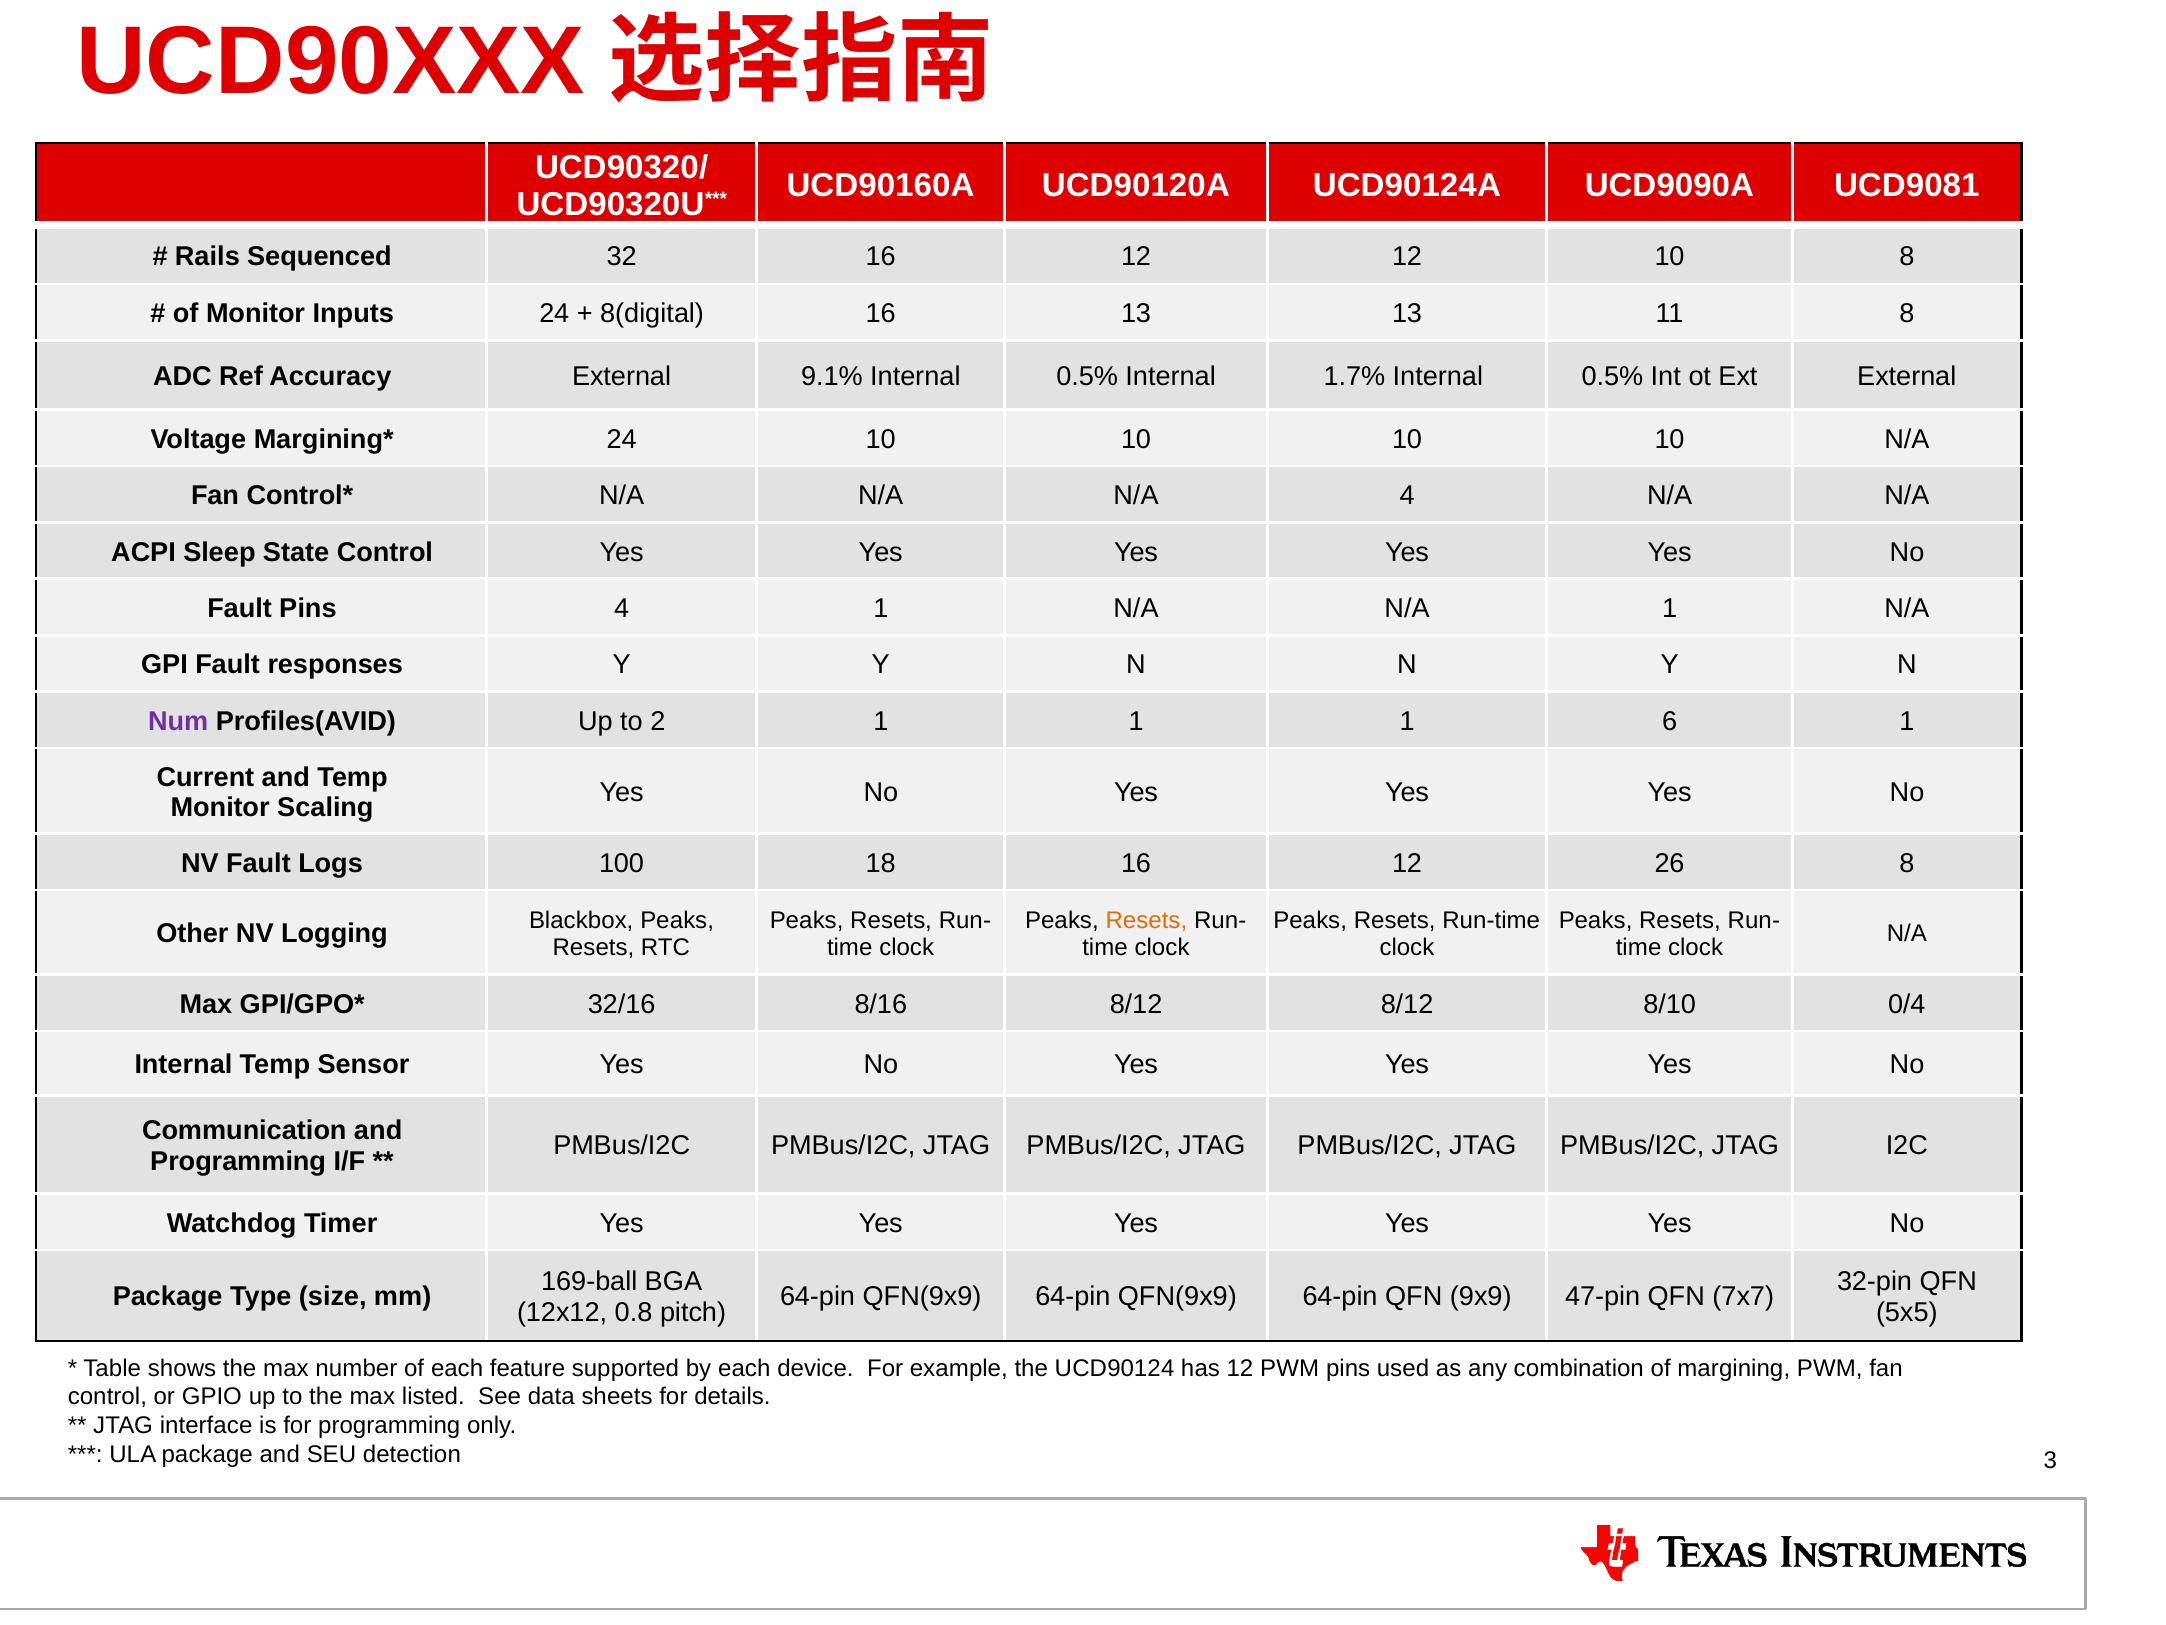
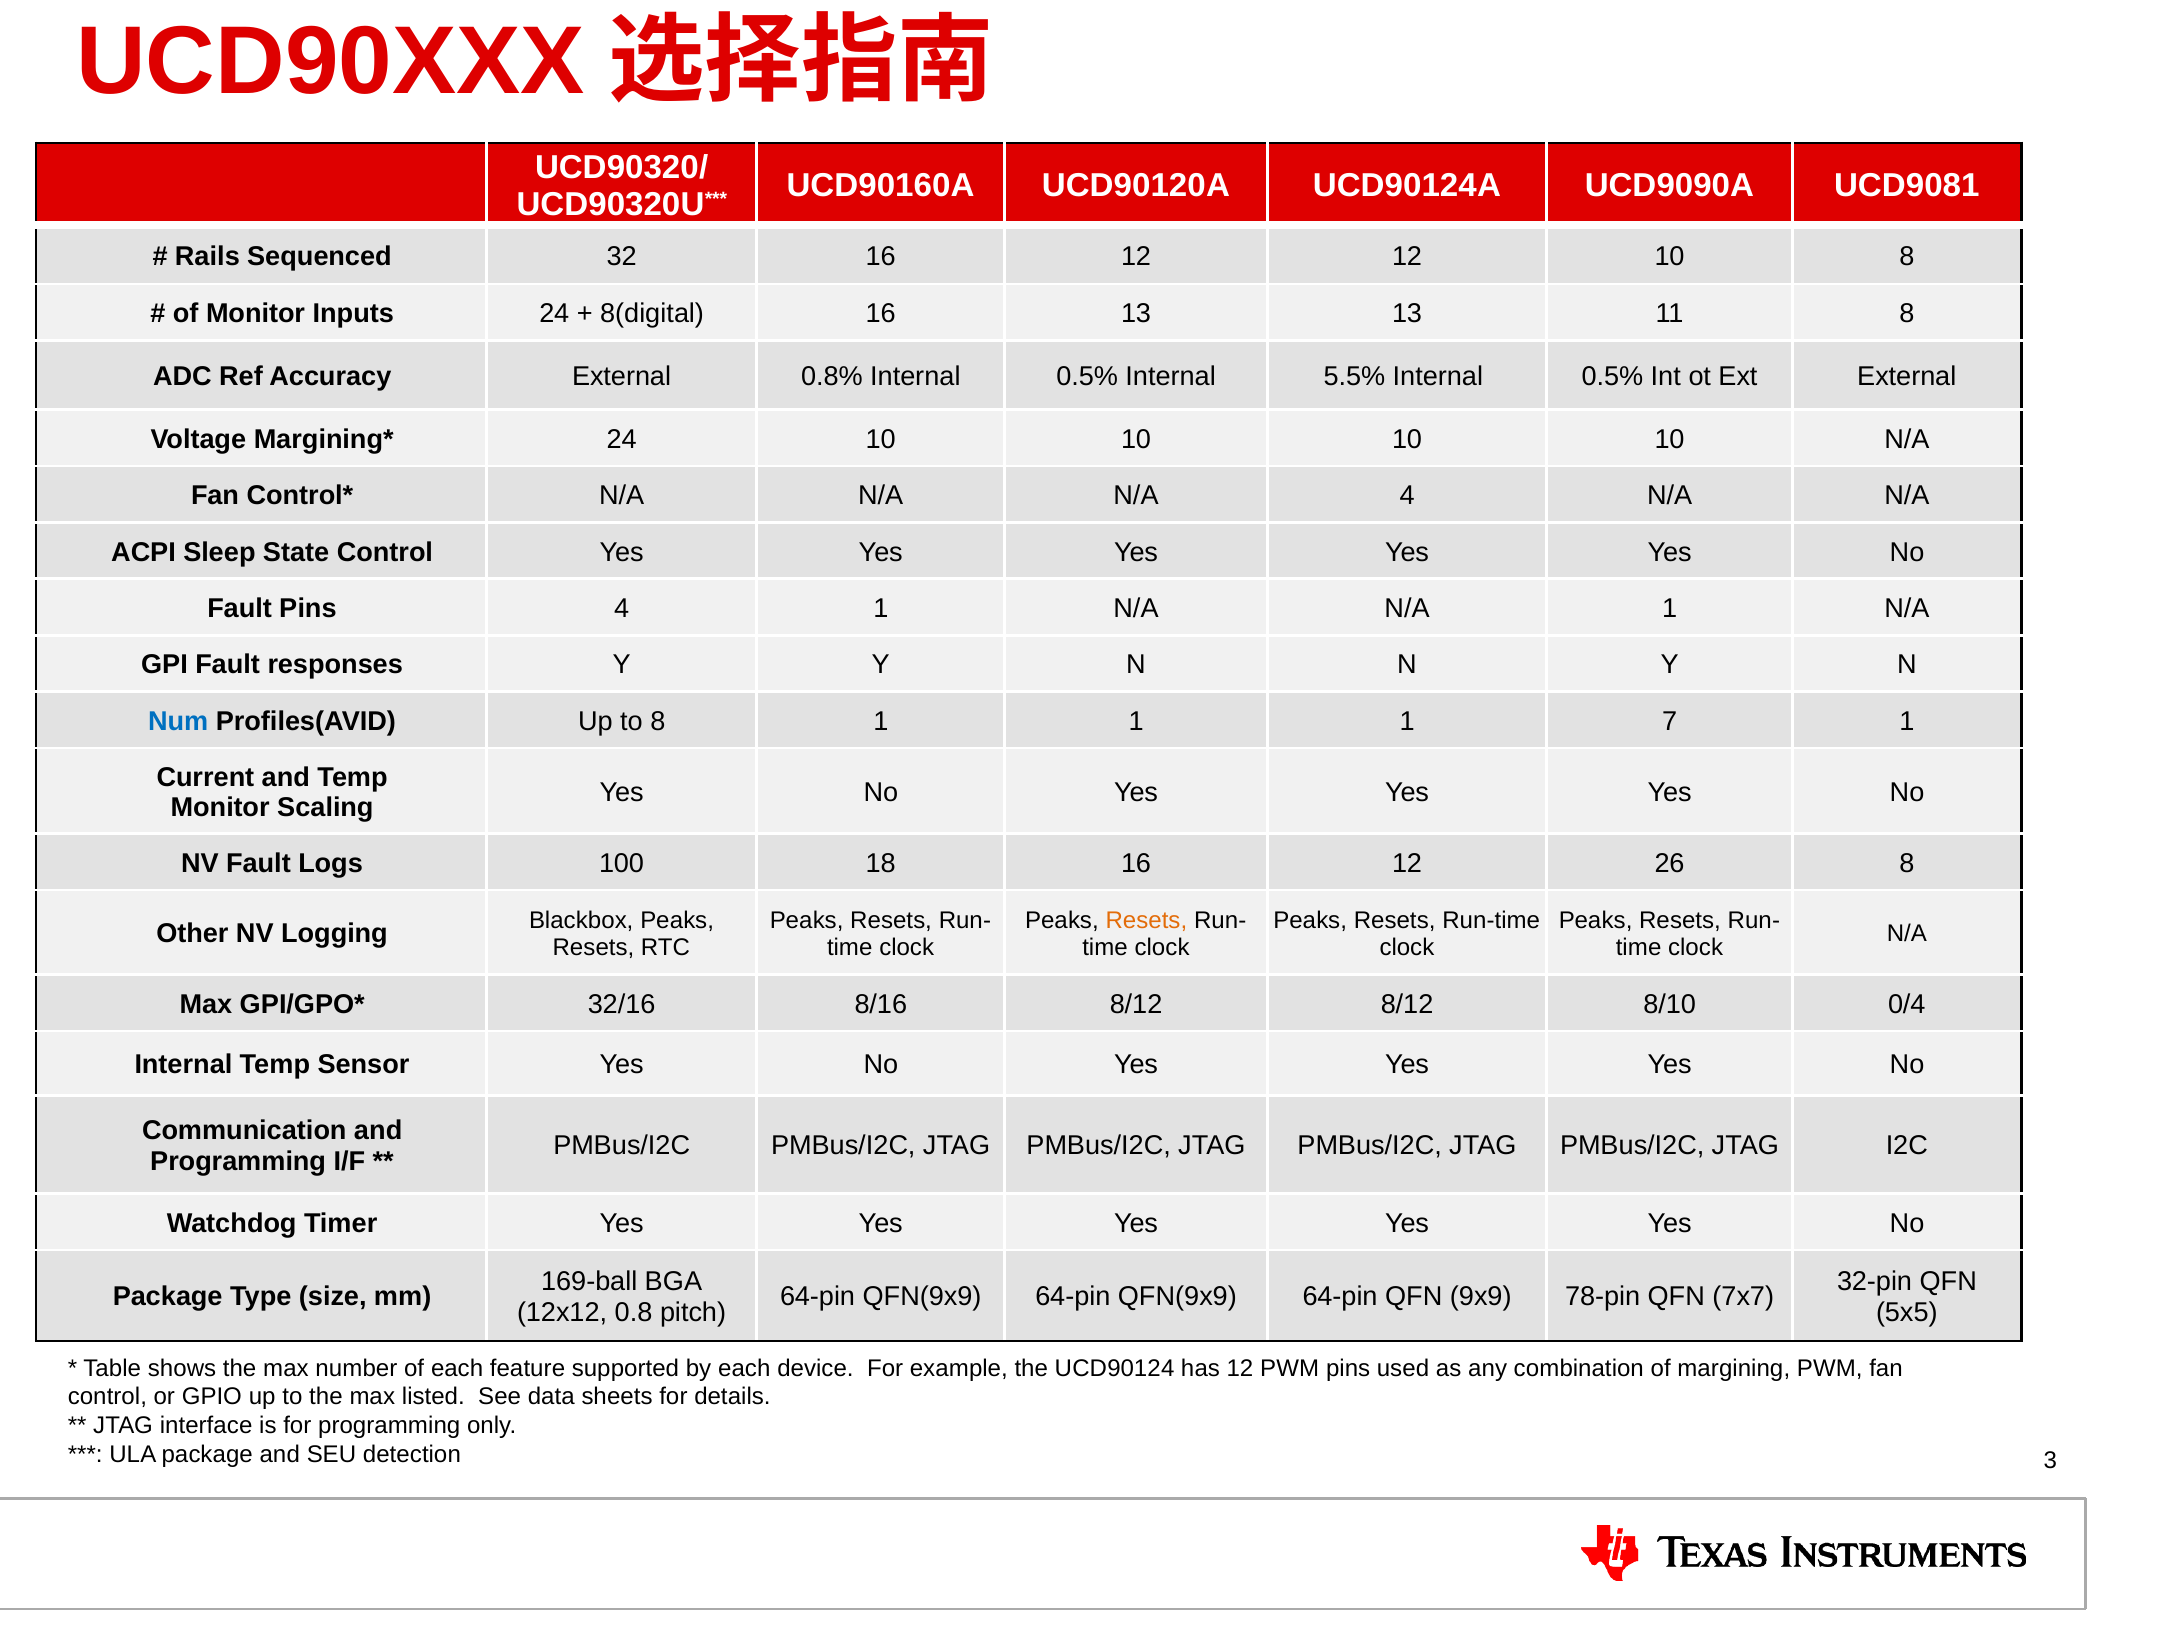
9.1%: 9.1% -> 0.8%
1.7%: 1.7% -> 5.5%
Num colour: purple -> blue
to 2: 2 -> 8
6: 6 -> 7
47-pin: 47-pin -> 78-pin
